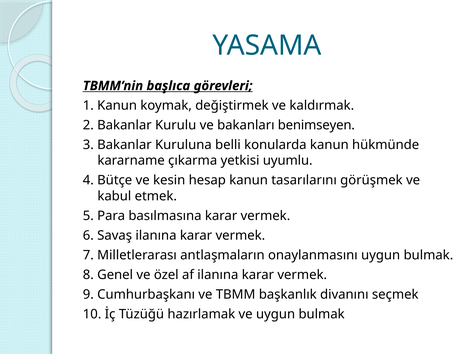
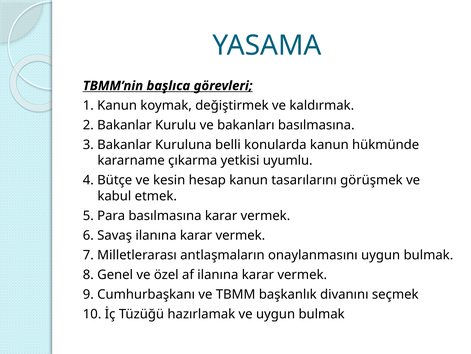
bakanları benimseyen: benimseyen -> basılmasına
